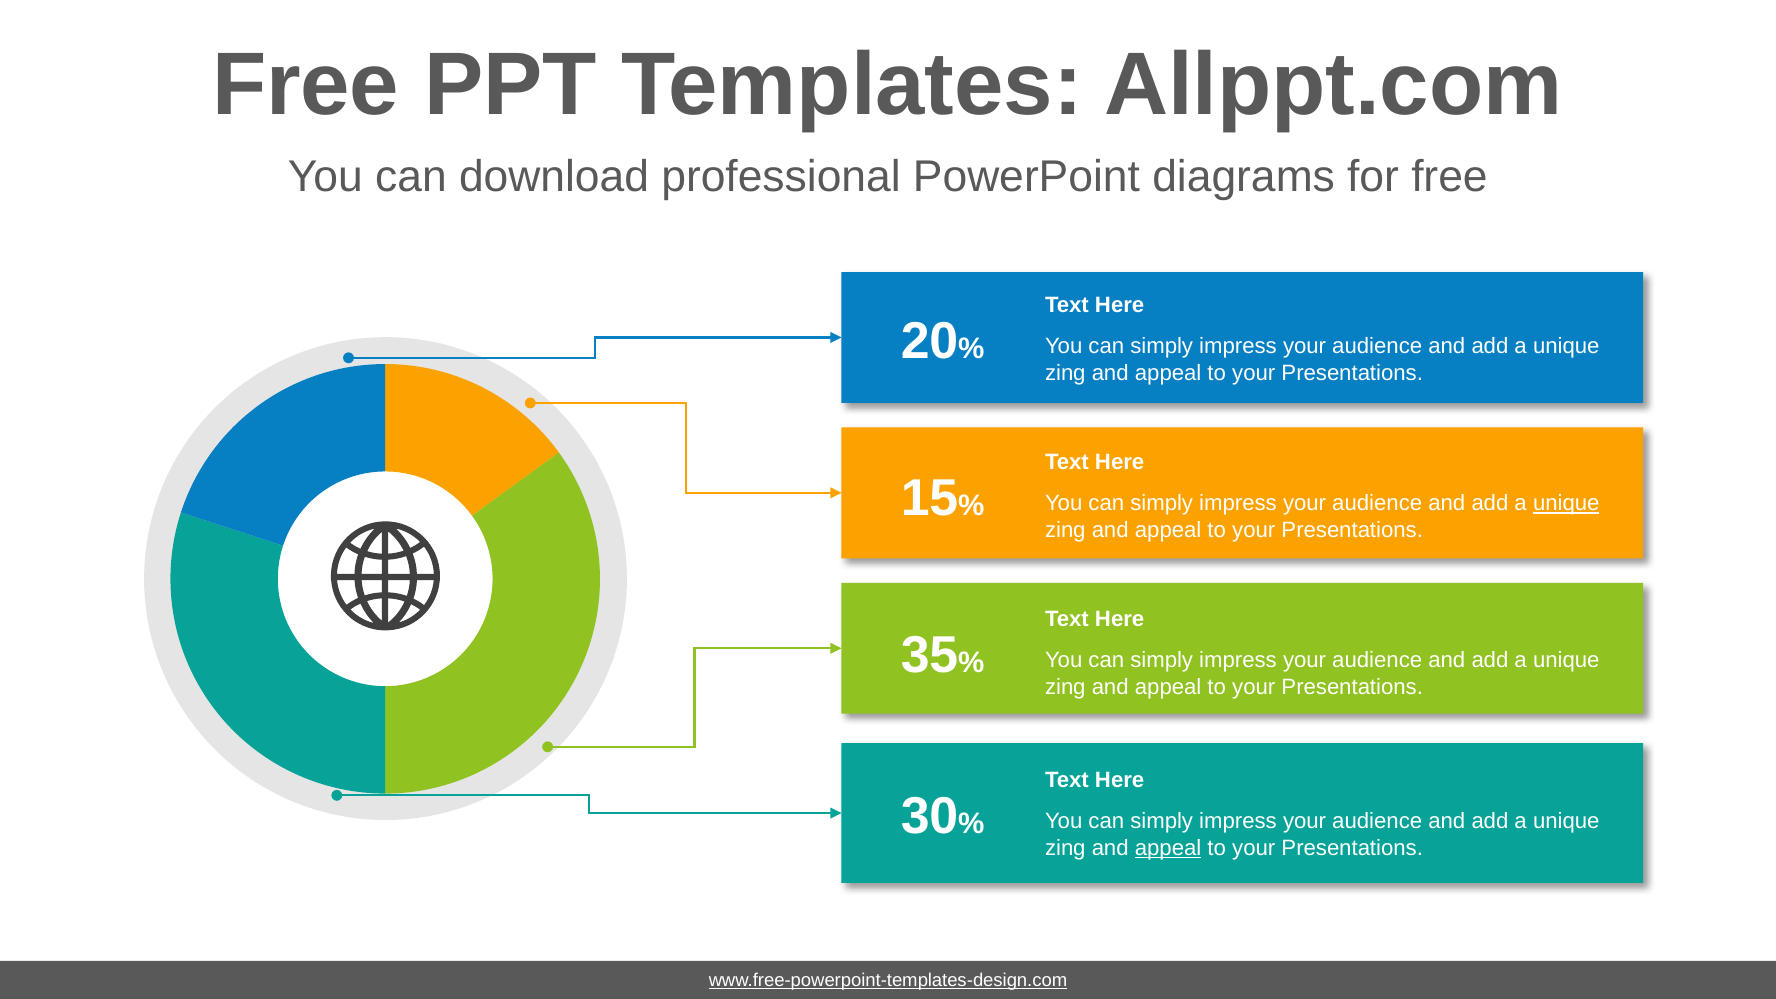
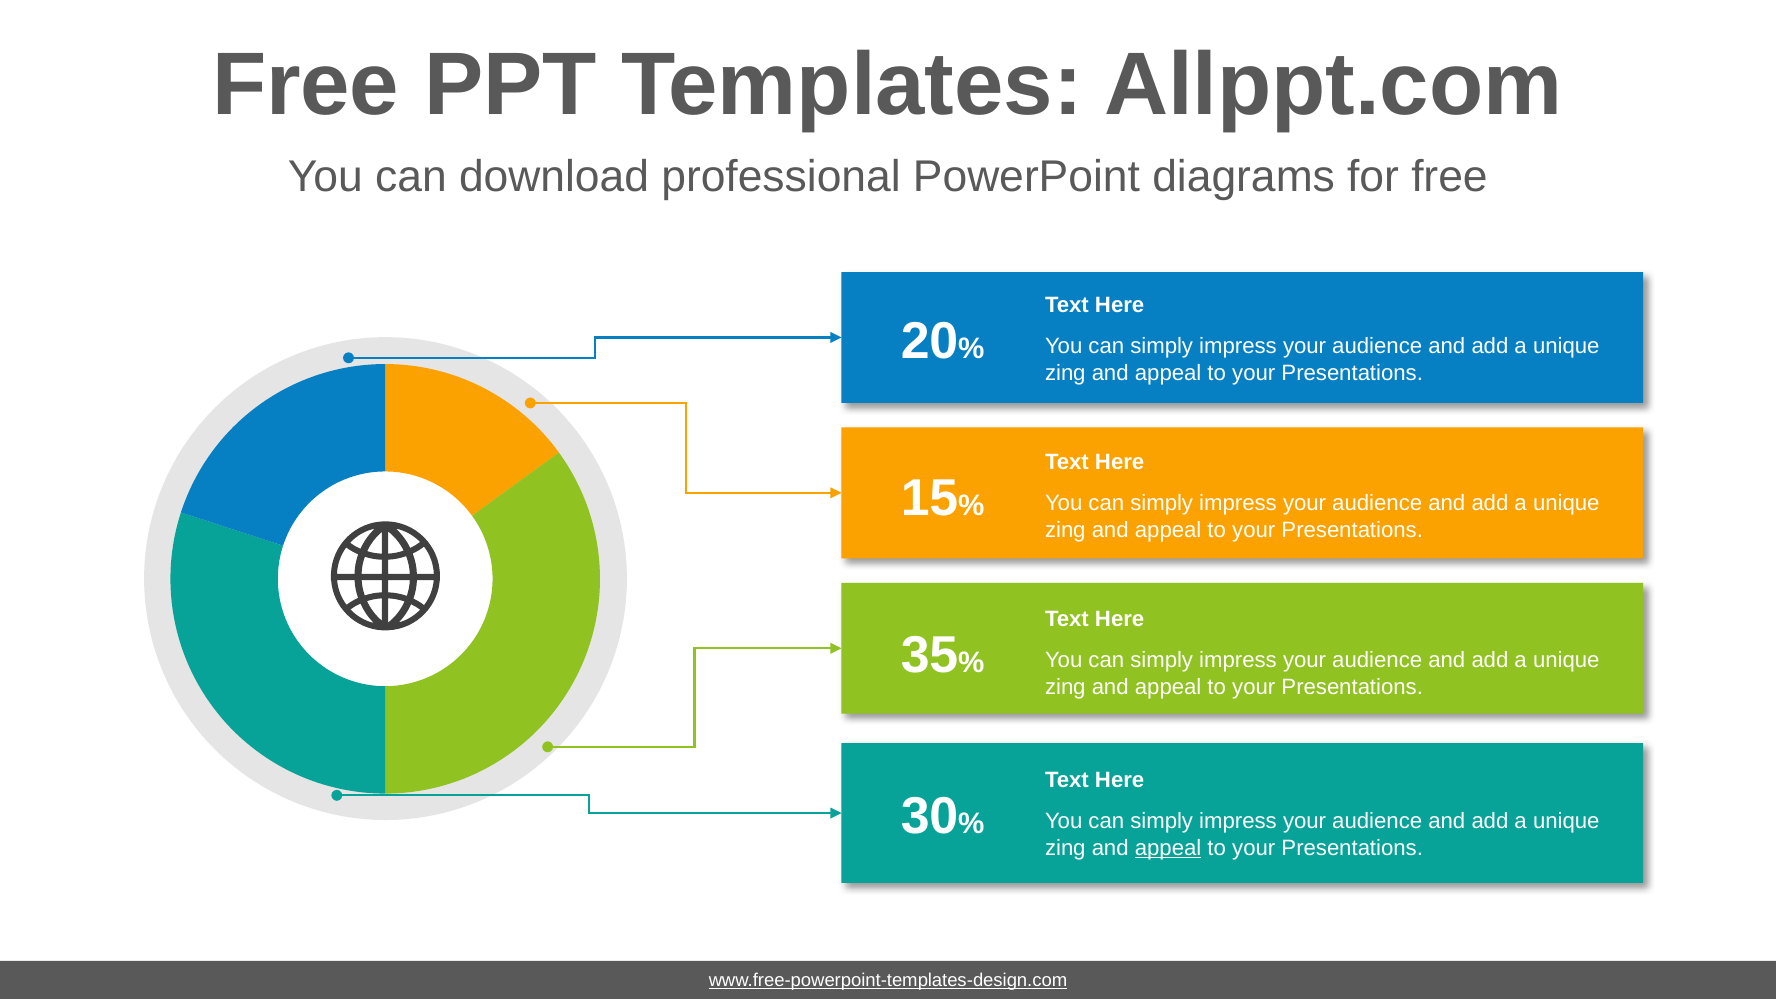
unique at (1566, 503) underline: present -> none
